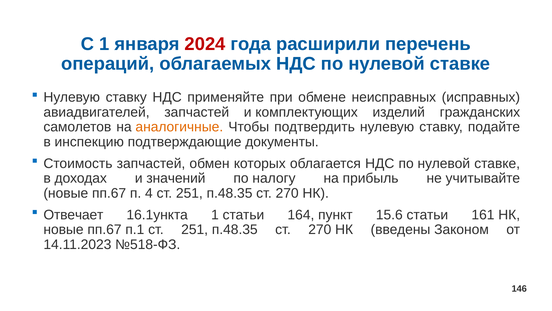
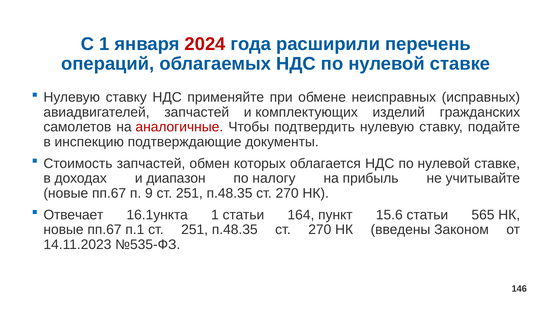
аналогичные colour: orange -> red
значений: значений -> диапазон
4: 4 -> 9
161: 161 -> 565
№518-ФЗ: №518-ФЗ -> №535-ФЗ
